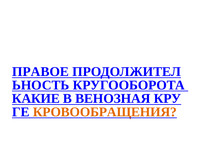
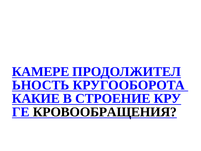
ПРАВОЕ: ПРАВОЕ -> КАМЕРЕ
ВЕНОЗНАЯ: ВЕНОЗНАЯ -> СТРОЕНИЕ
КРОВООБРАЩЕНИЯ colour: orange -> black
